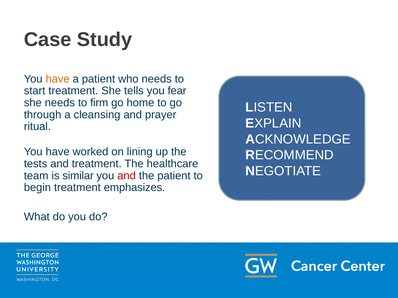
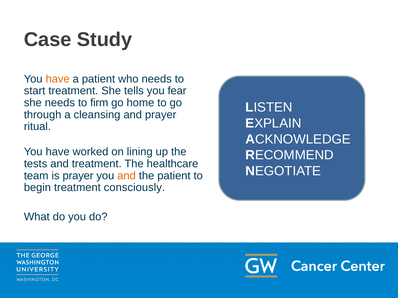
is similar: similar -> prayer
and at (127, 176) colour: red -> orange
emphasizes: emphasizes -> consciously
